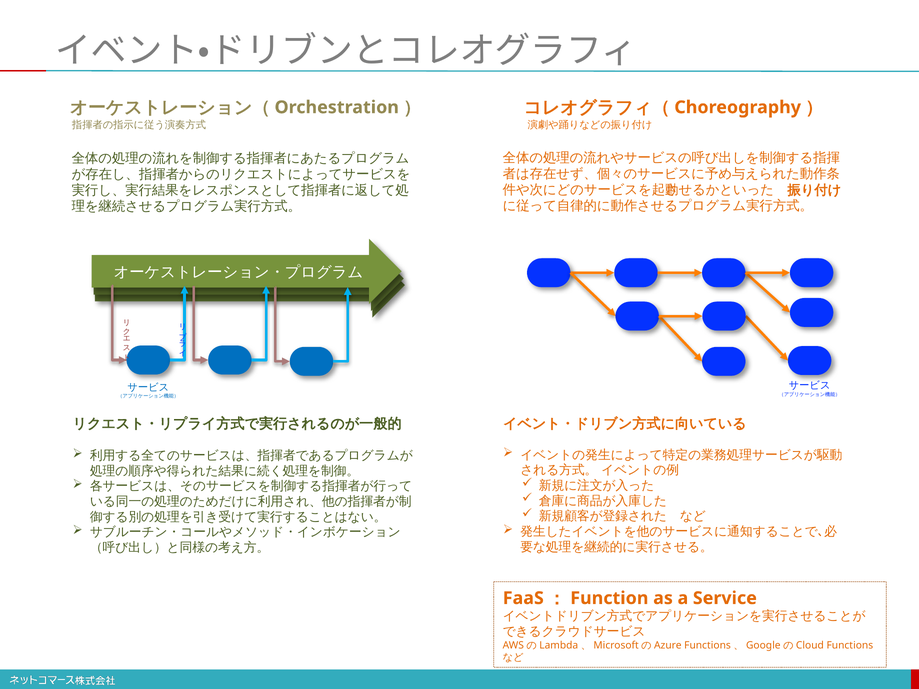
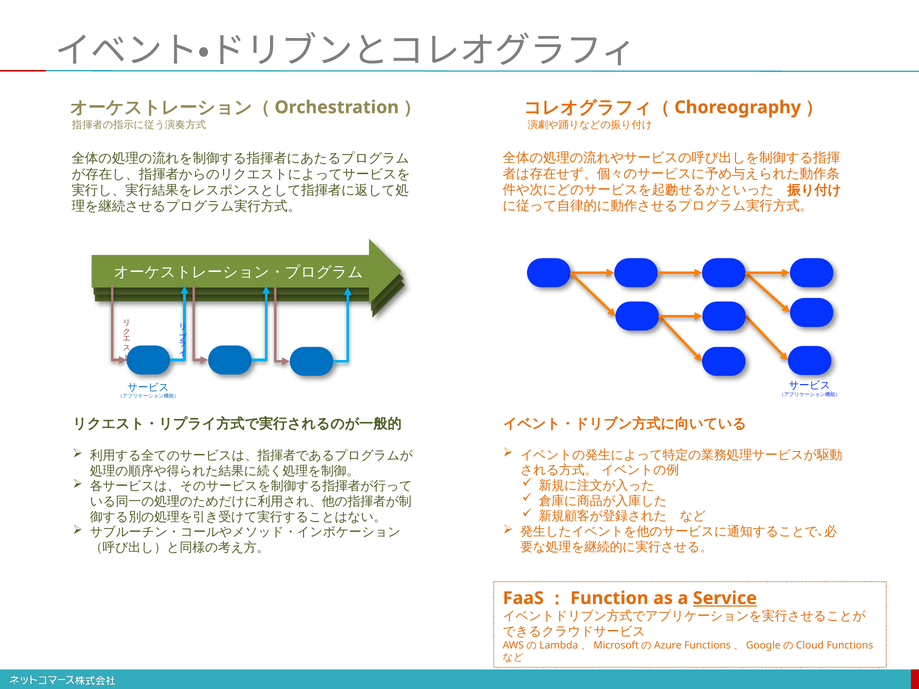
Service underline: none -> present
